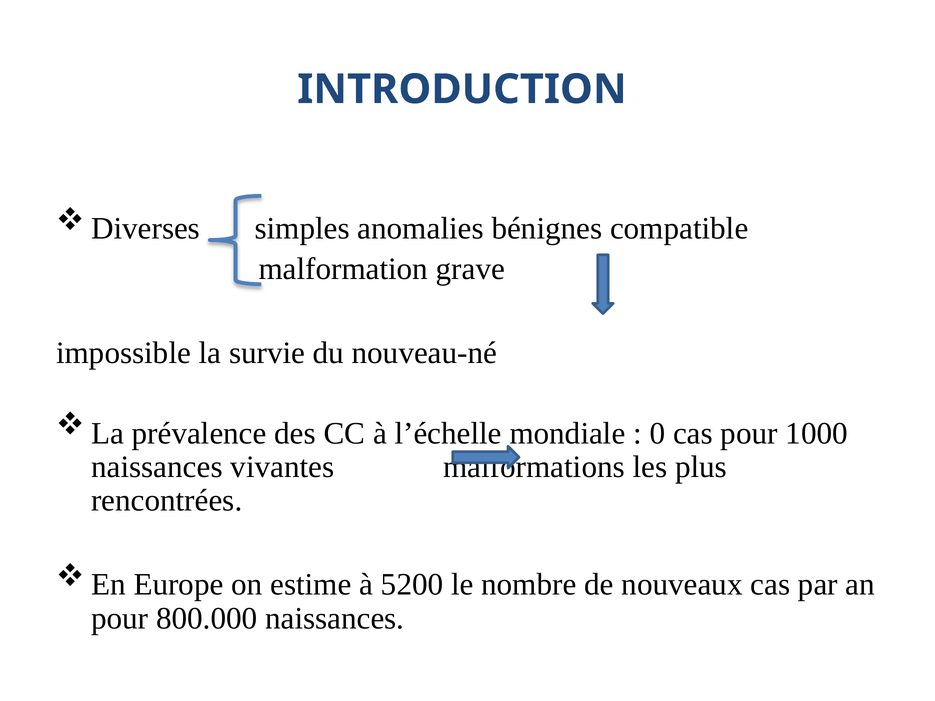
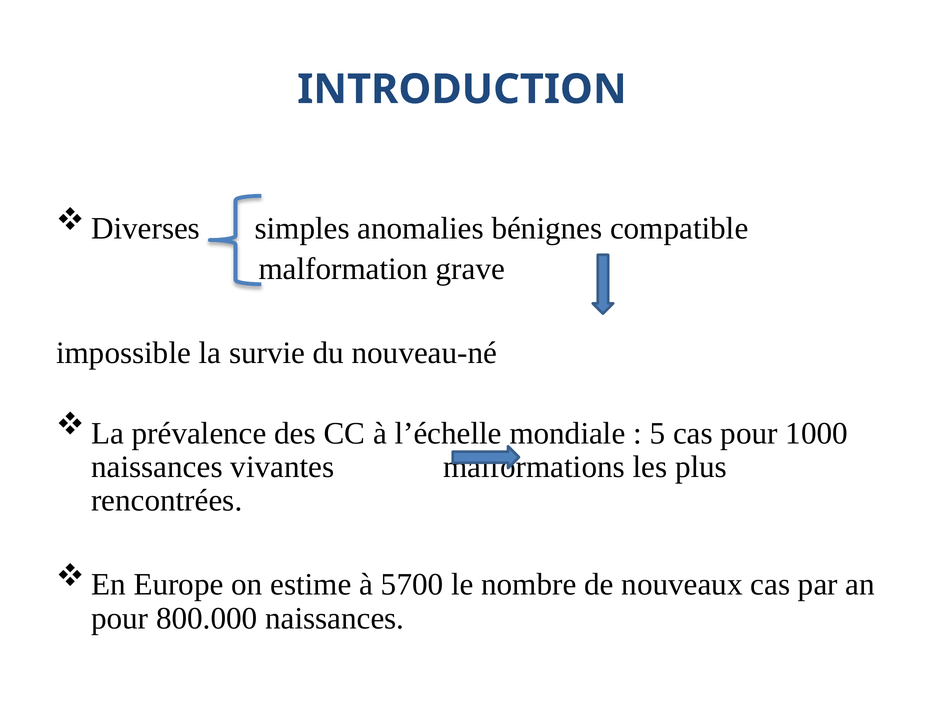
0: 0 -> 5
5200: 5200 -> 5700
